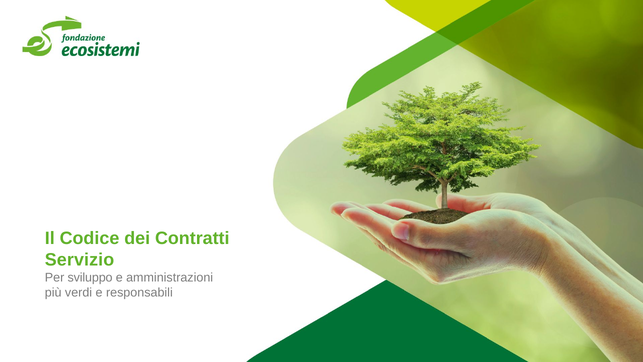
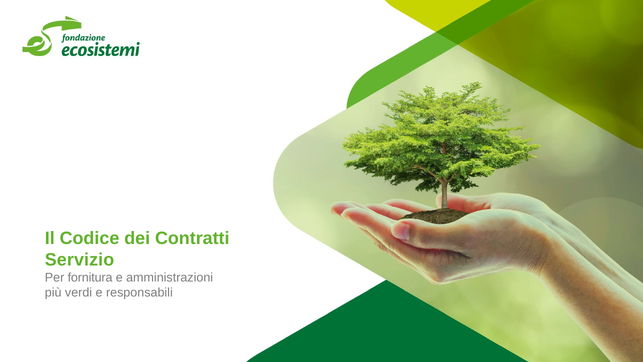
sviluppo: sviluppo -> fornitura
